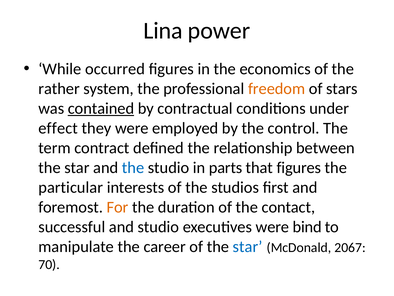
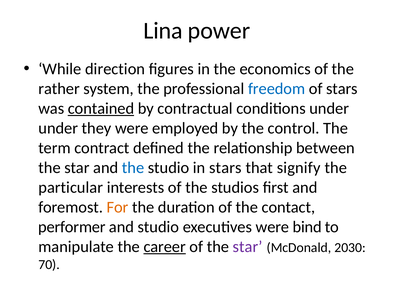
occurred: occurred -> direction
freedom colour: orange -> blue
effect at (58, 128): effect -> under
in parts: parts -> stars
that figures: figures -> signify
successful: successful -> performer
career underline: none -> present
star at (248, 246) colour: blue -> purple
2067: 2067 -> 2030
